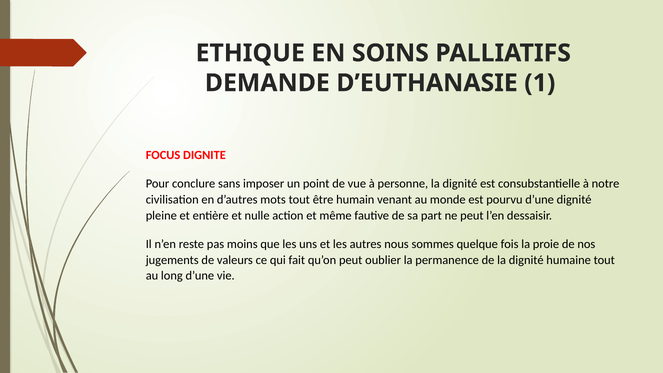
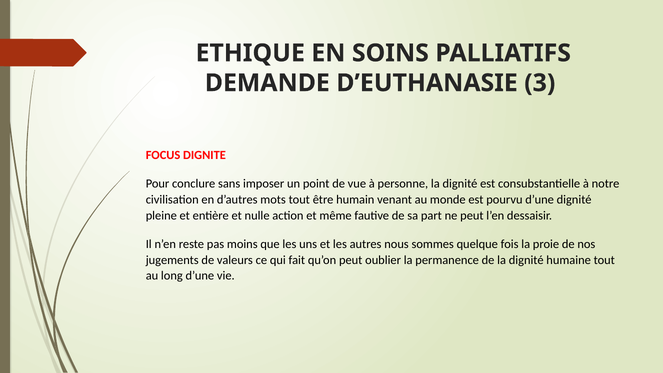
1: 1 -> 3
